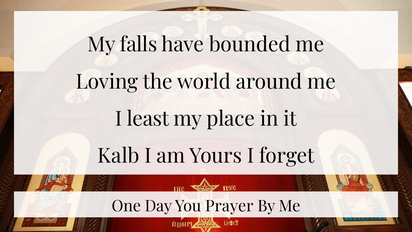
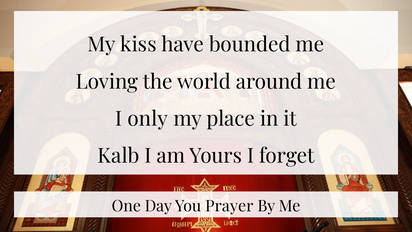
falls: falls -> kiss
least: least -> only
